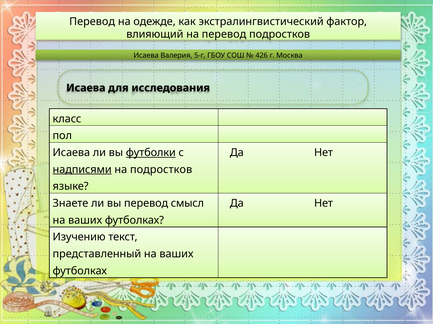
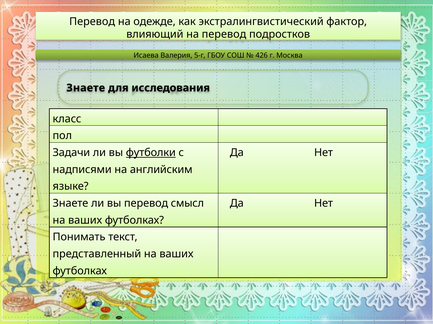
Исаева at (86, 88): Исаева -> Знаете
Исаева at (71, 153): Исаева -> Задачи
надписями underline: present -> none
на подростков: подростков -> английским
Изучению: Изучению -> Понимать
